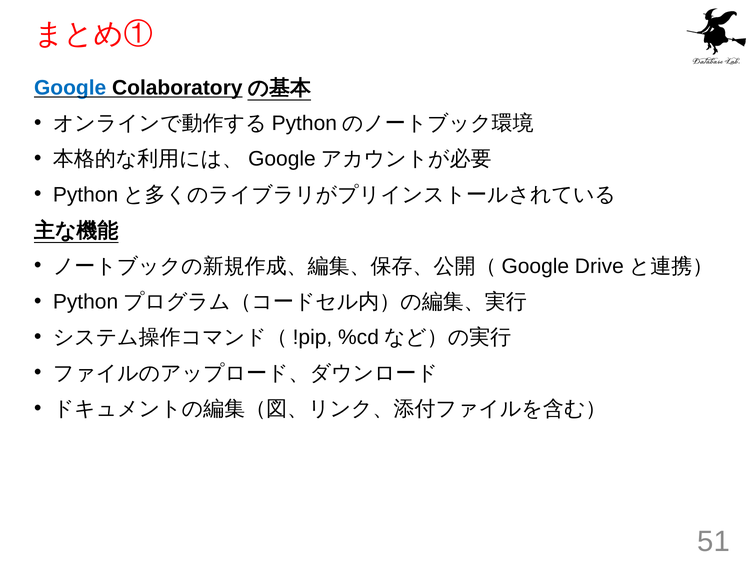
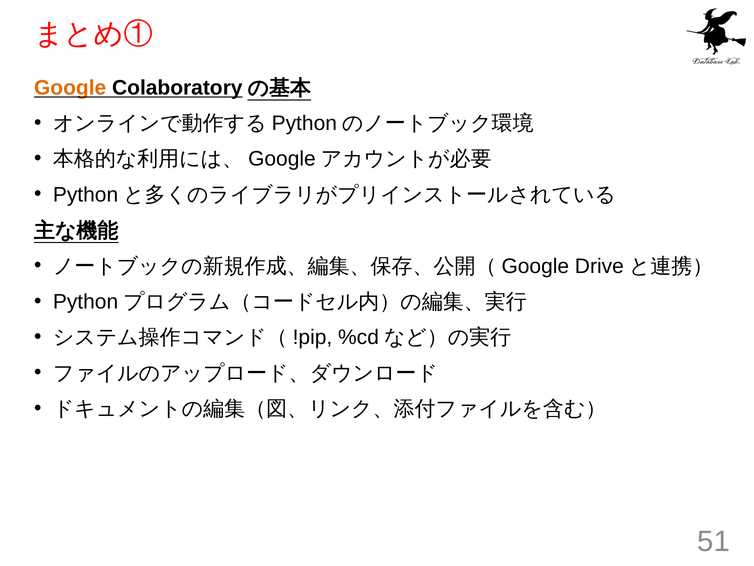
Google colour: blue -> orange
